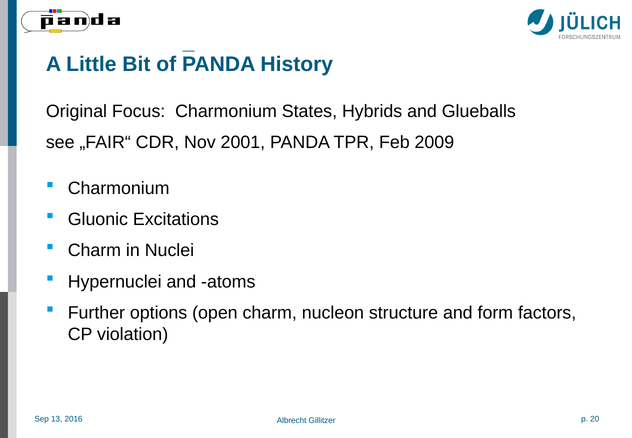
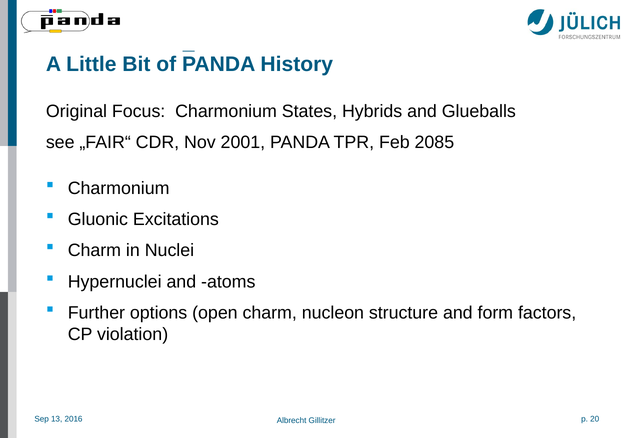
2009: 2009 -> 2085
